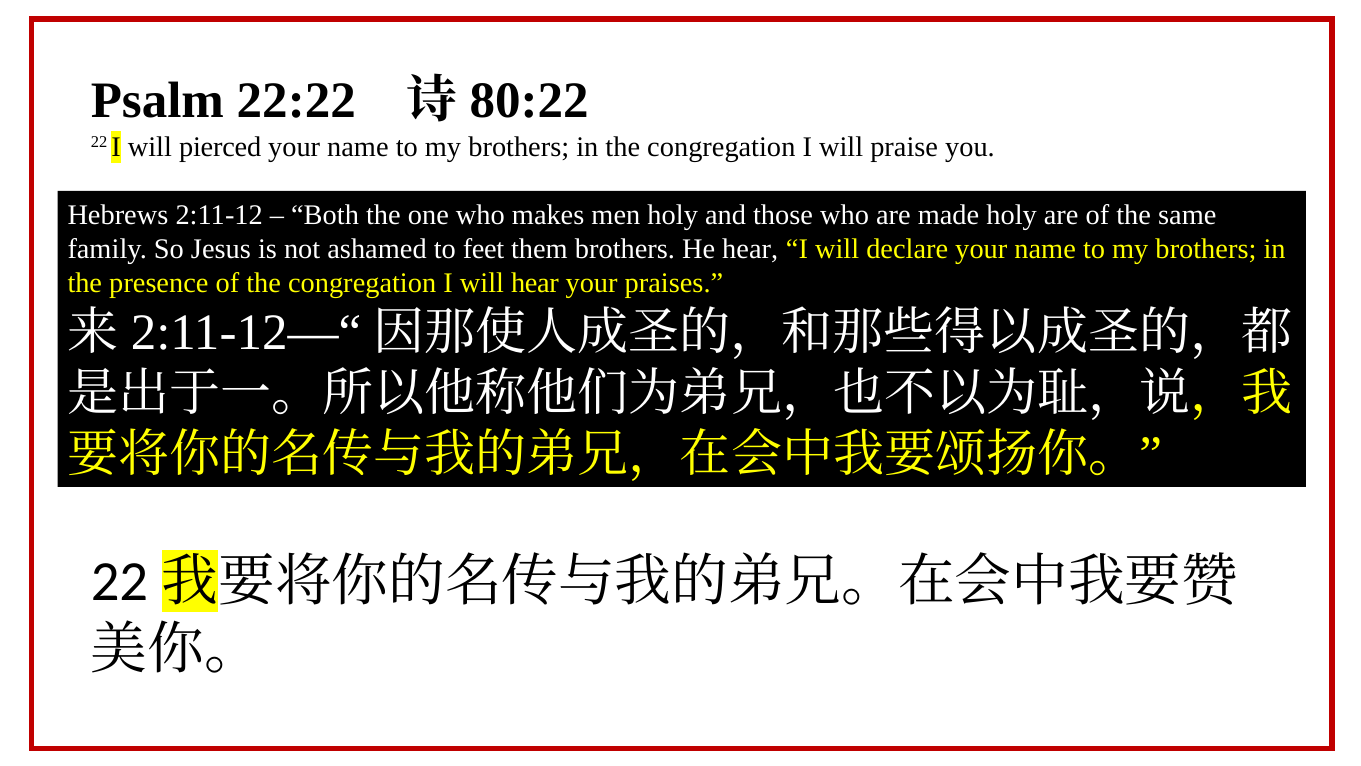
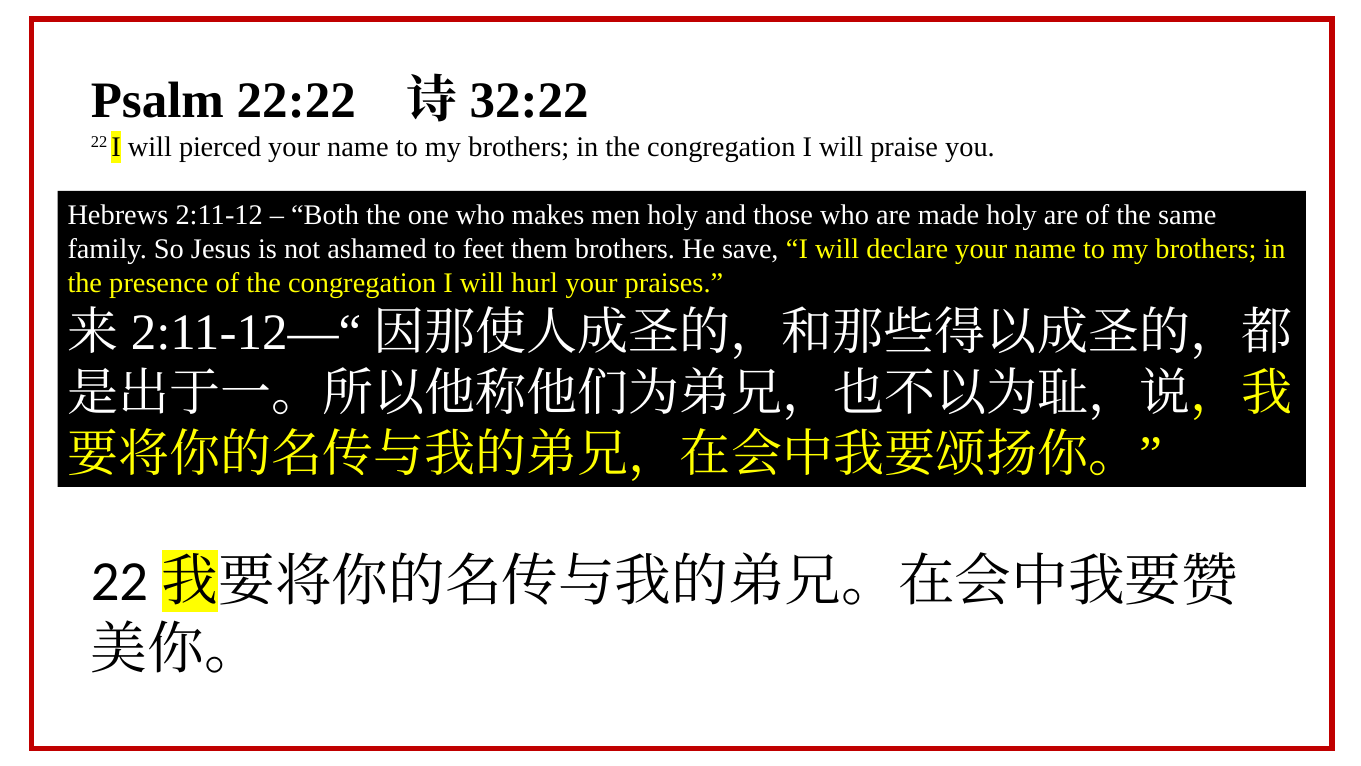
80:22: 80:22 -> 32:22
He hear: hear -> save
will hear: hear -> hurl
